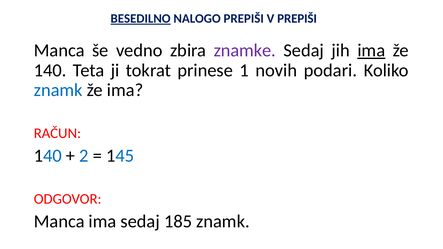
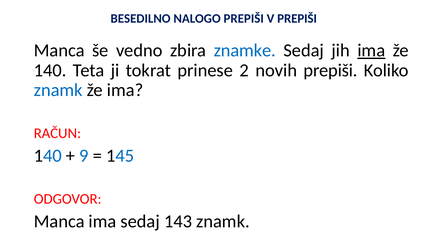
BESEDILNO underline: present -> none
znamke colour: purple -> blue
1: 1 -> 2
novih podari: podari -> prepiši
2: 2 -> 9
185: 185 -> 143
